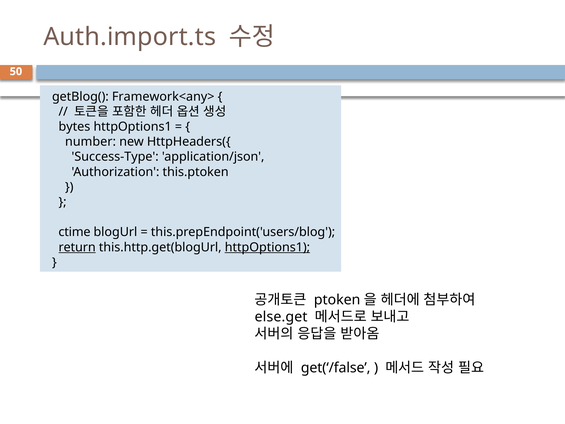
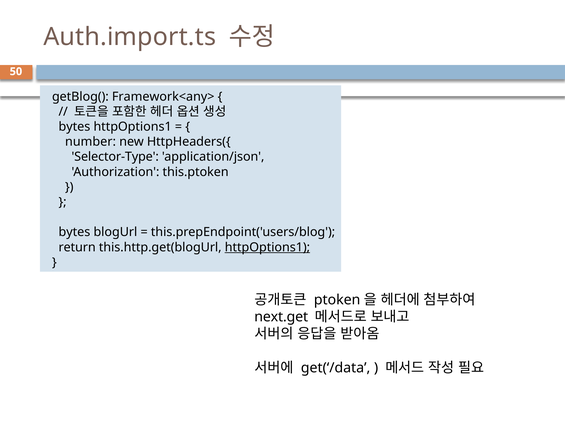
Success-Type: Success-Type -> Selector-Type
ctime at (74, 232): ctime -> bytes
return underline: present -> none
else.get: else.get -> next.get
get(‘/false: get(‘/false -> get(‘/data
